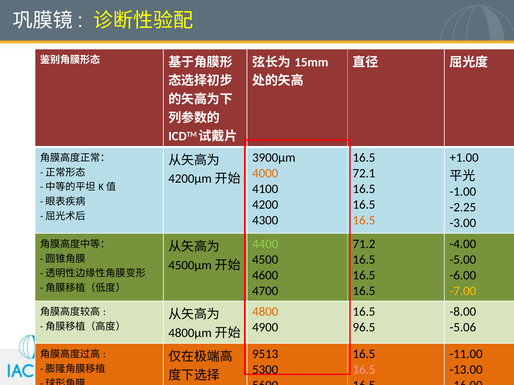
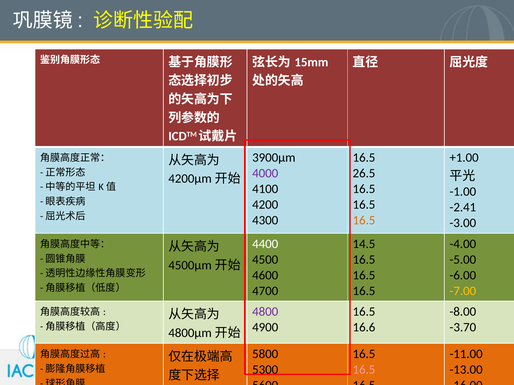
4000 colour: orange -> purple
72.1: 72.1 -> 26.5
-2.25: -2.25 -> -2.41
4400 colour: light green -> white
71.2: 71.2 -> 14.5
4800 colour: orange -> purple
96.5: 96.5 -> 16.6
-5.06: -5.06 -> -3.70
9513: 9513 -> 5800
